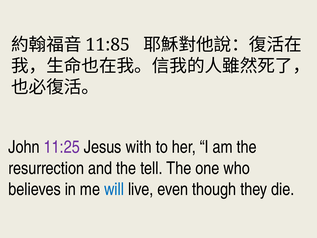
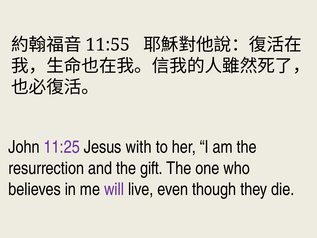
11:85: 11:85 -> 11:55
tell: tell -> gift
will colour: blue -> purple
